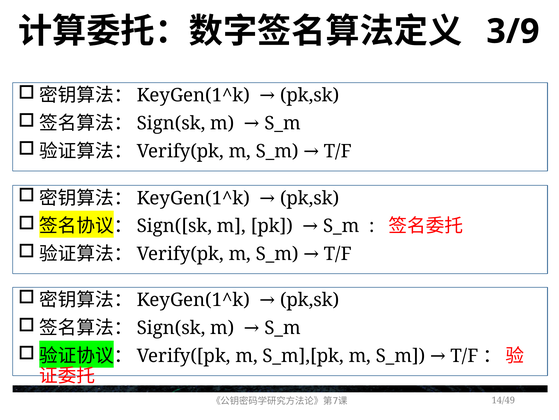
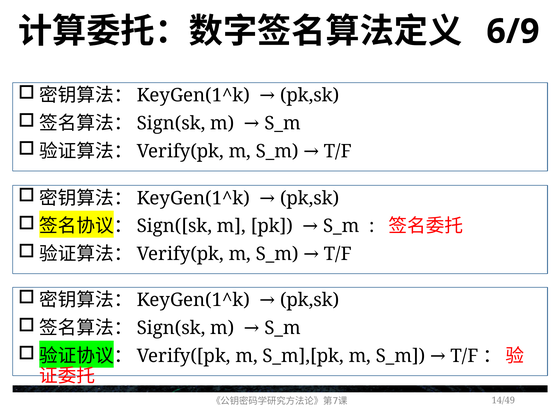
3/9: 3/9 -> 6/9
